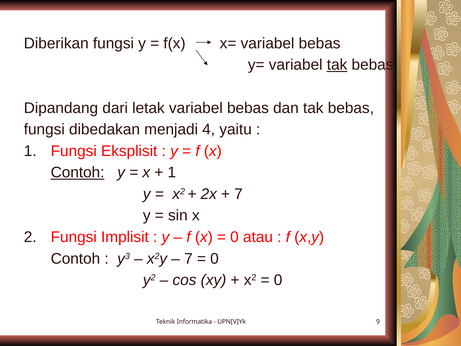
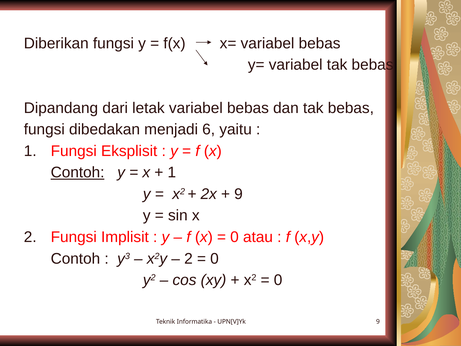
tak at (337, 65) underline: present -> none
4: 4 -> 6
7 at (239, 194): 7 -> 9
7 at (188, 258): 7 -> 2
